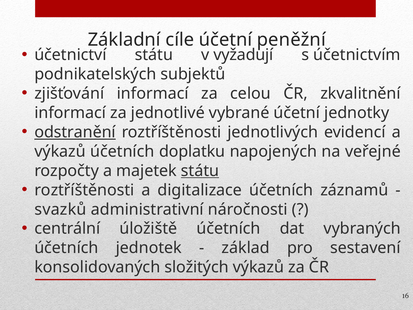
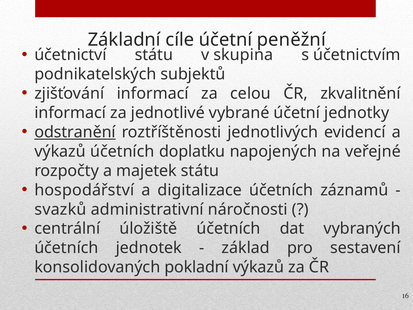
vyžadují: vyžadují -> skupina
státu at (200, 171) underline: present -> none
roztříštěnosti at (84, 190): roztříštěnosti -> hospodářství
složitých: složitých -> pokladní
